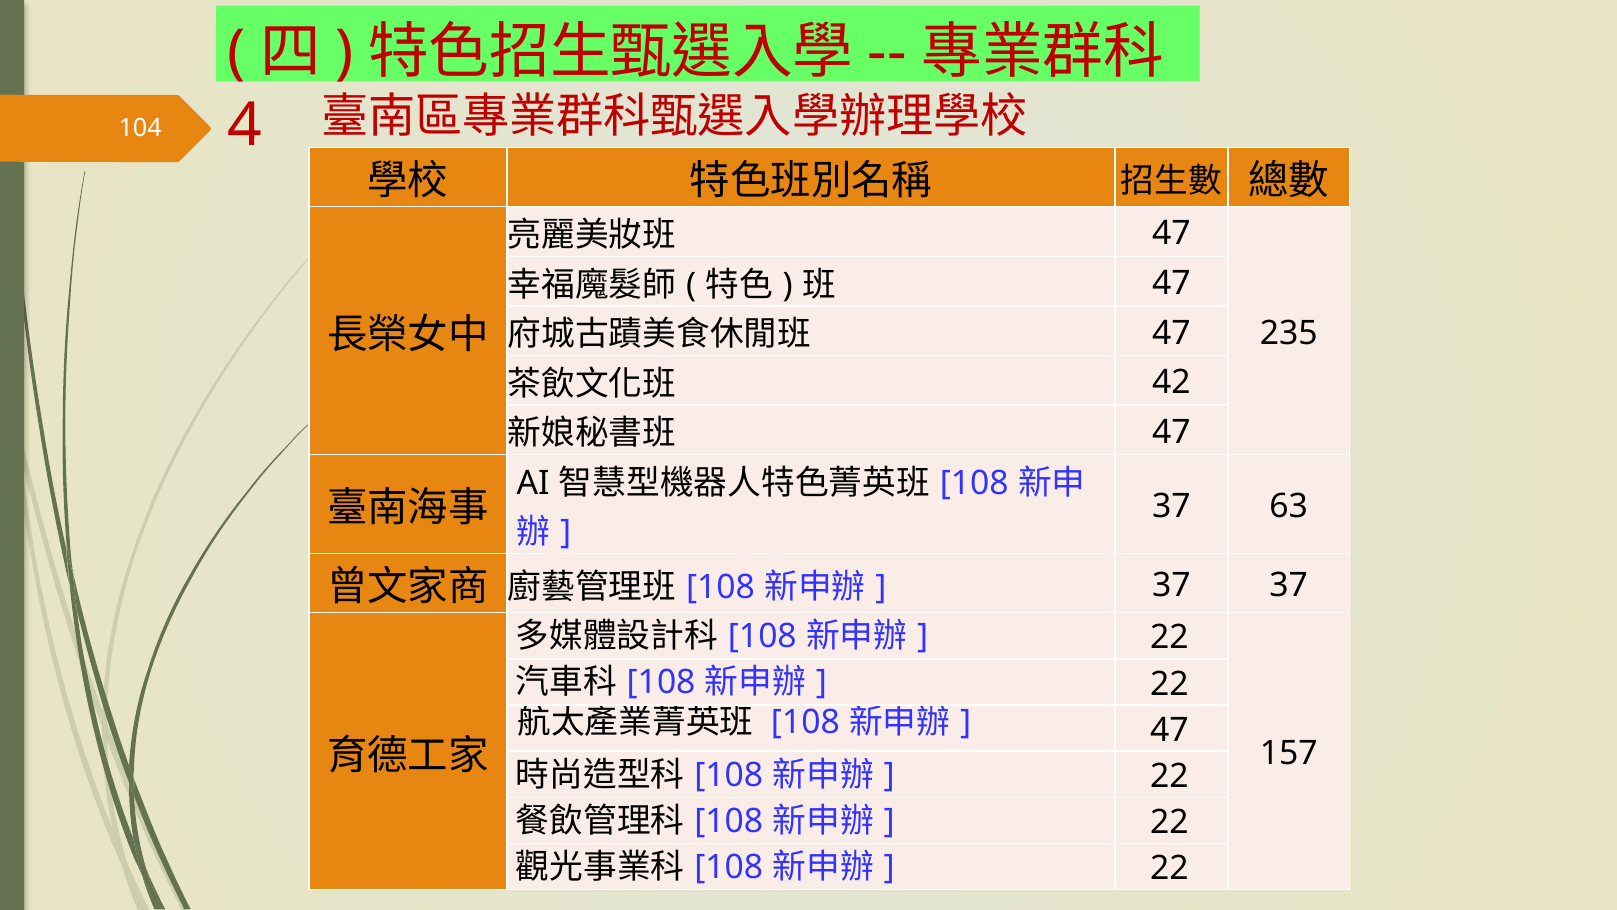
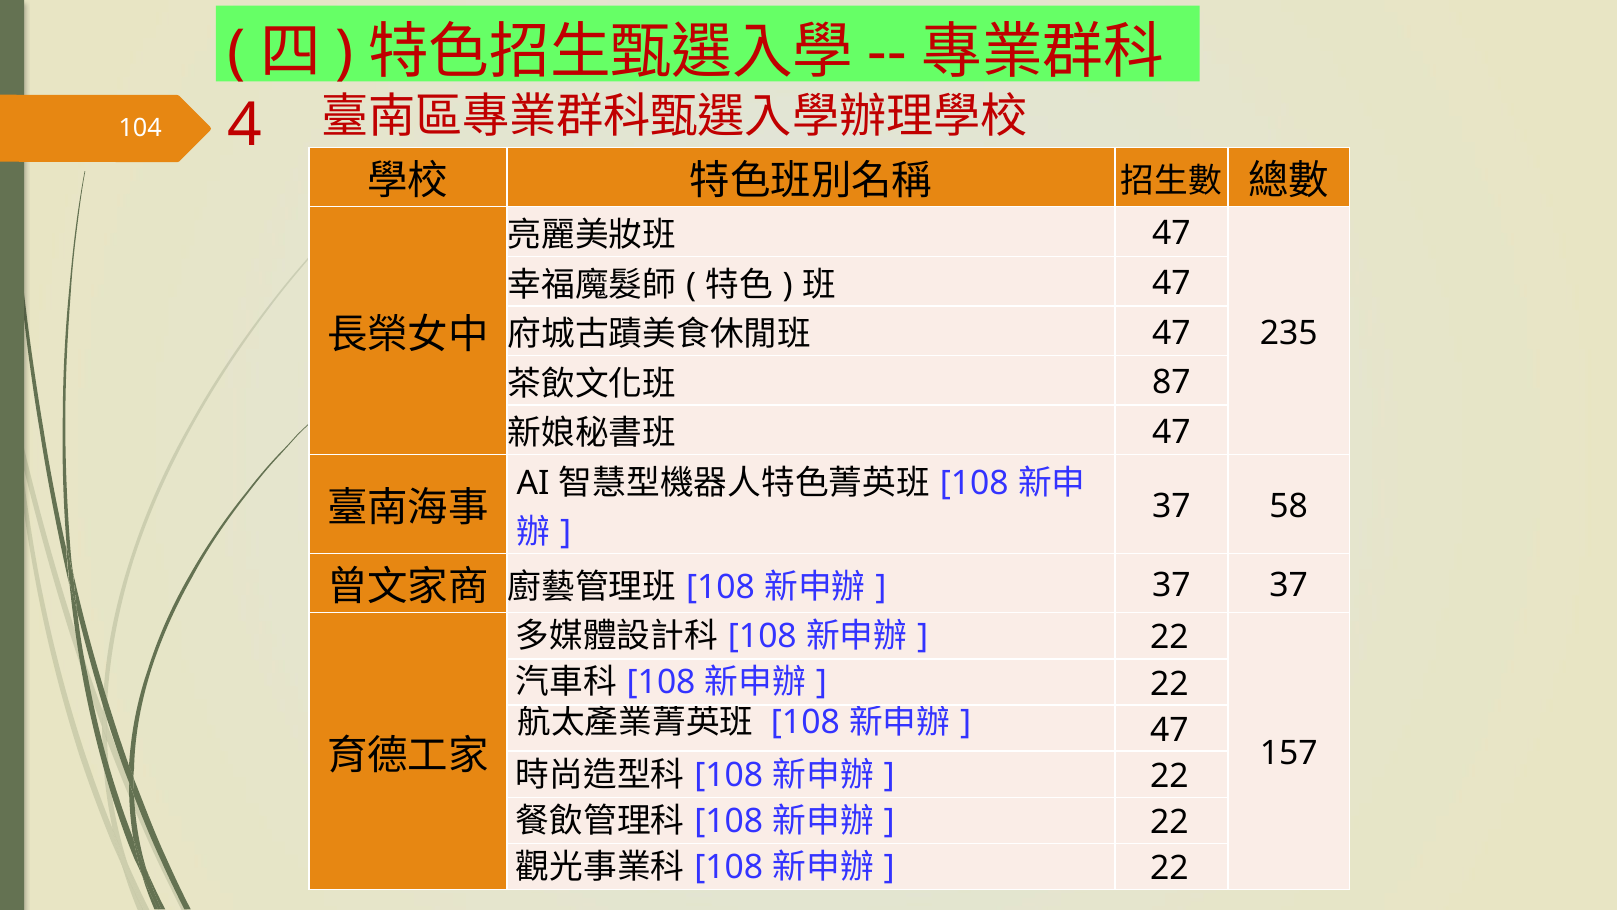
42: 42 -> 87
63: 63 -> 58
